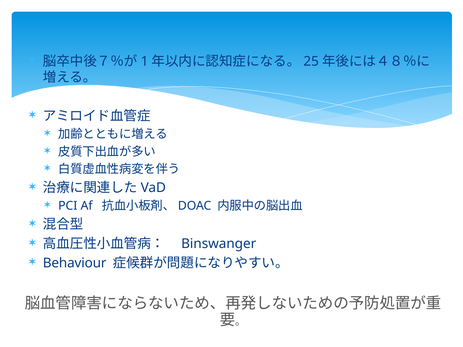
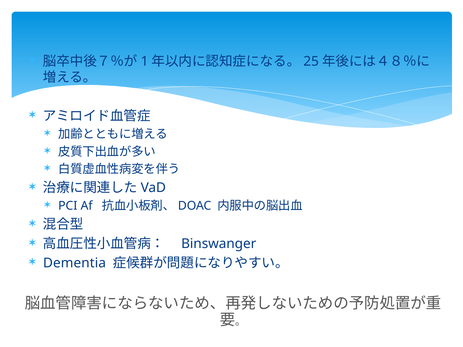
Behaviour: Behaviour -> Dementia
